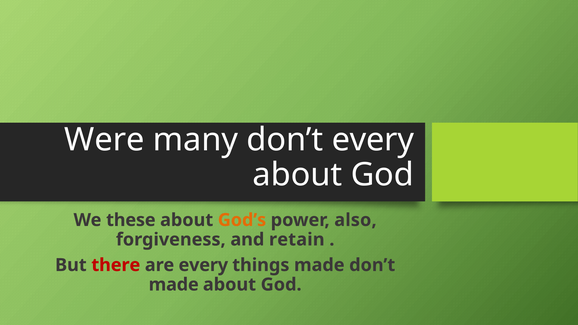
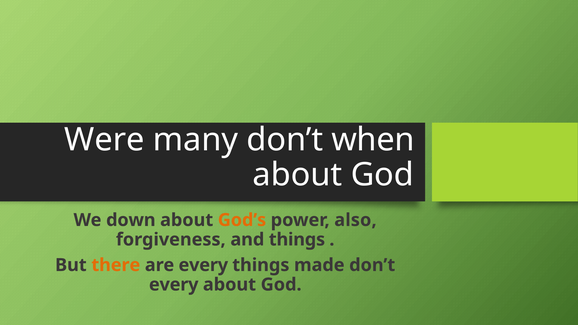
don’t every: every -> when
these: these -> down
and retain: retain -> things
there colour: red -> orange
made at (174, 285): made -> every
